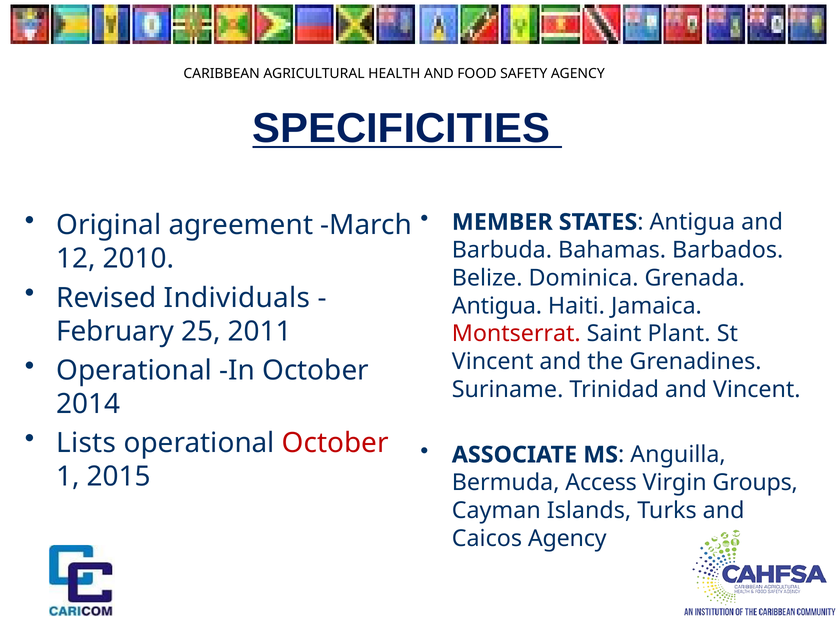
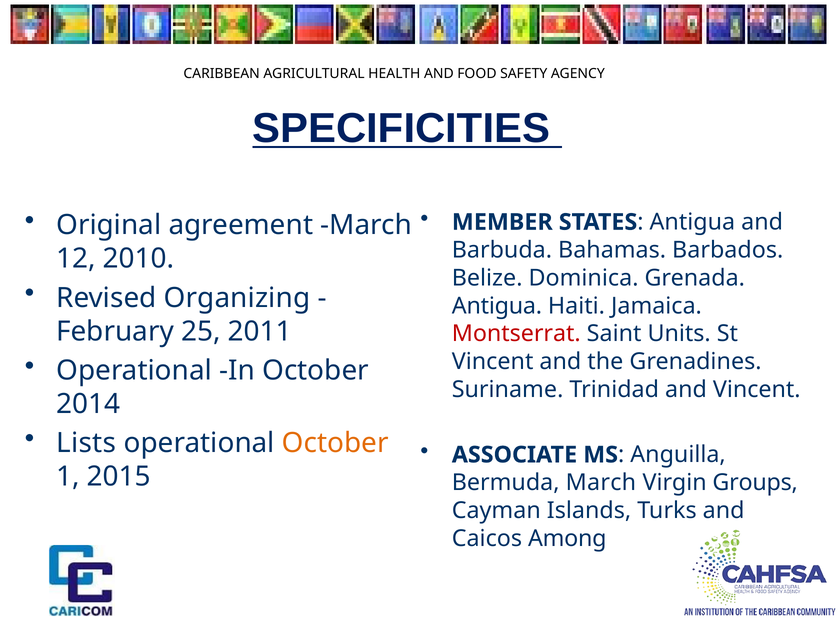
Individuals: Individuals -> Organizing
Plant: Plant -> Units
October at (335, 443) colour: red -> orange
Bermuda Access: Access -> March
Caicos Agency: Agency -> Among
